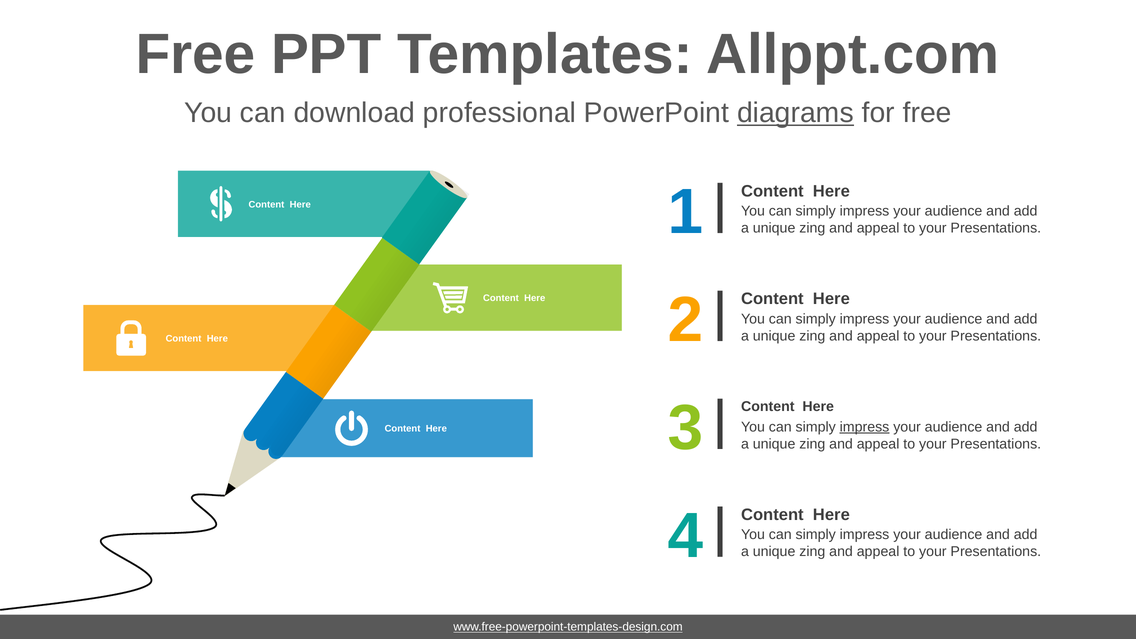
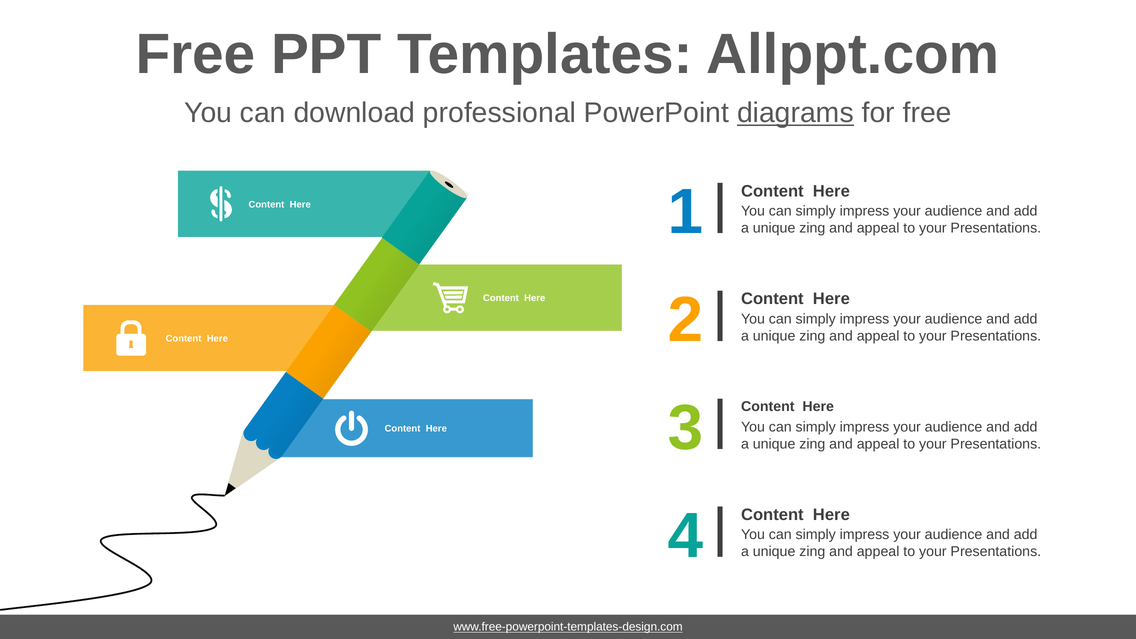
impress at (865, 427) underline: present -> none
